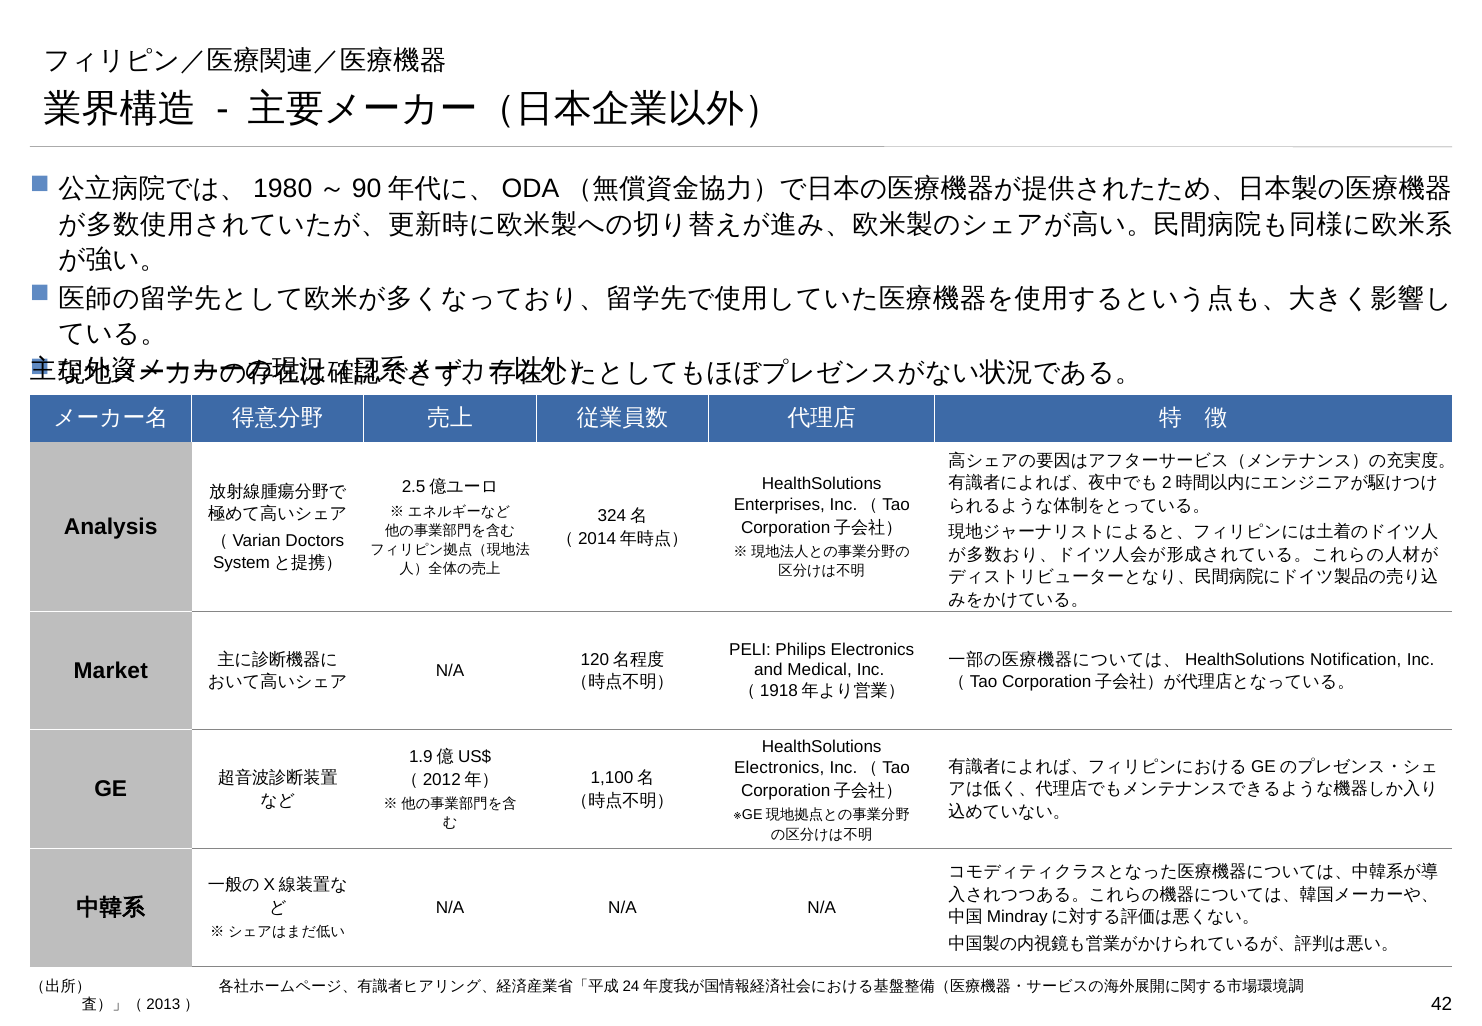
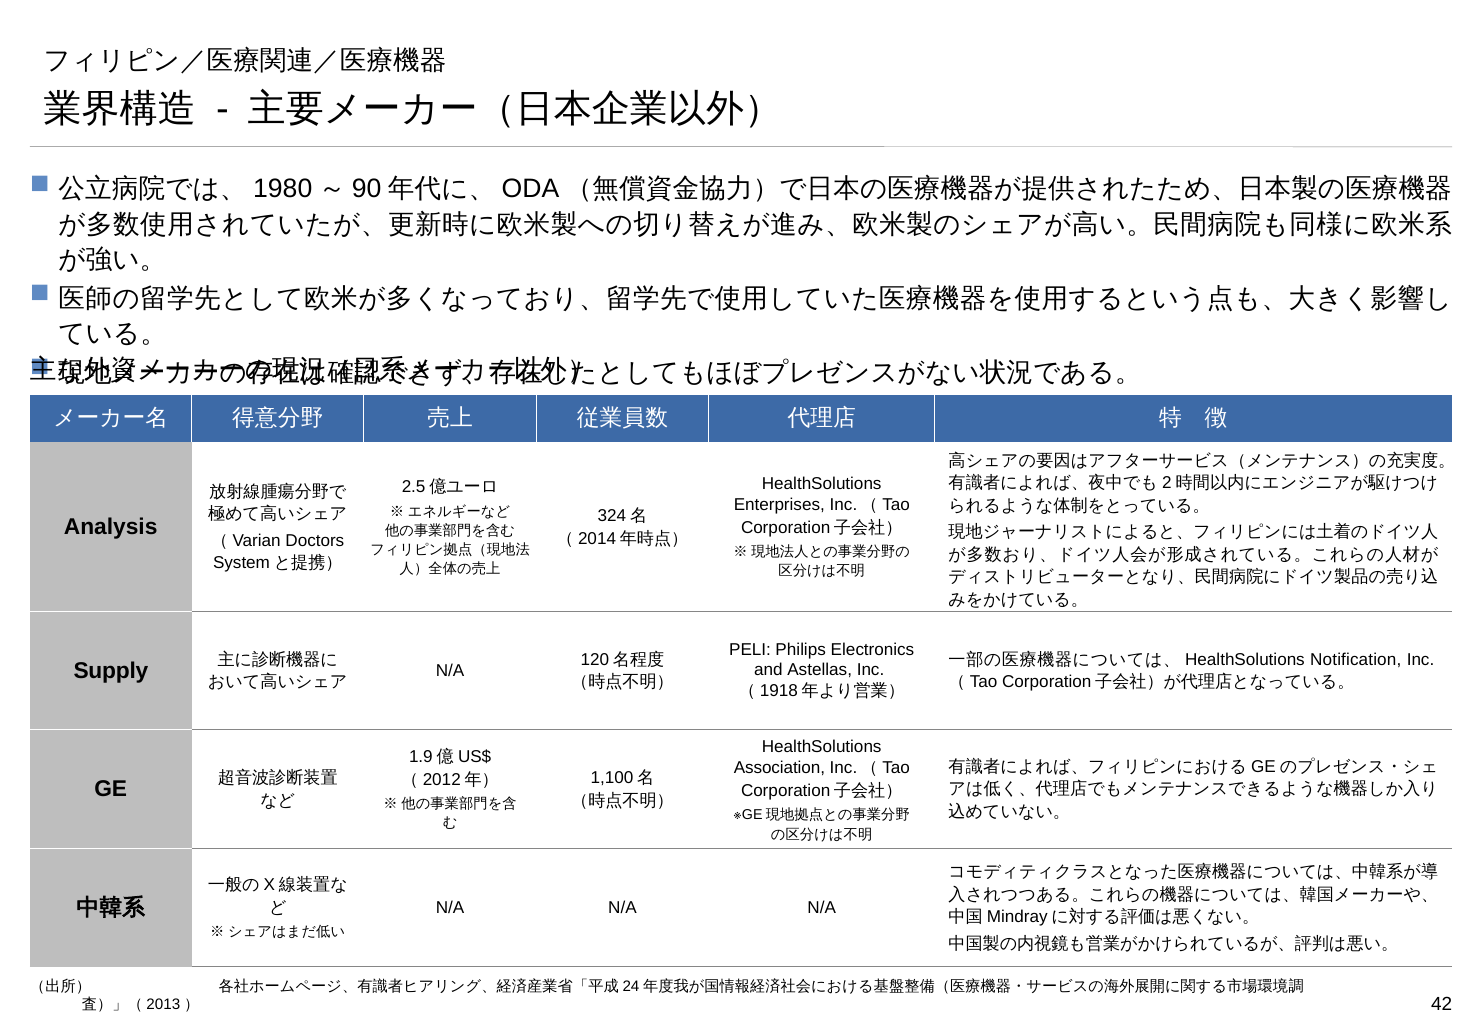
Market: Market -> Supply
Medical: Medical -> Astellas
Electronics at (779, 768): Electronics -> Association
